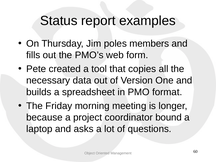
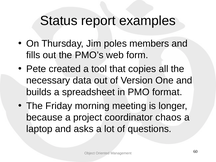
bound: bound -> chaos
